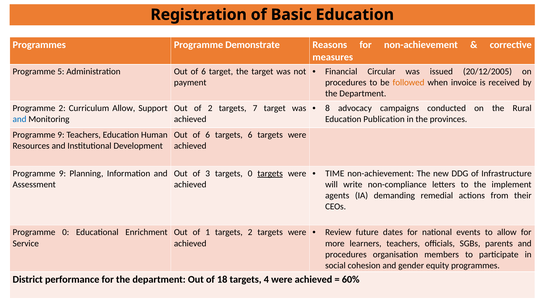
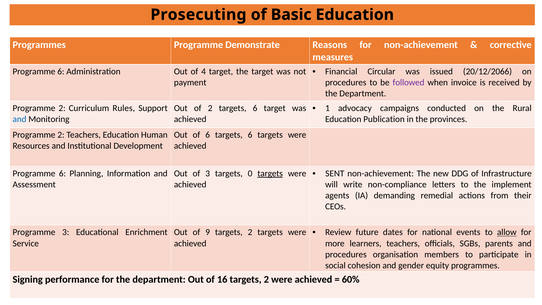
Registration: Registration -> Prosecuting
20/12/2005: 20/12/2005 -> 20/12/2066
5 at (61, 72): 5 -> 6
Administration Out of 6: 6 -> 4
followed colour: orange -> purple
8: 8 -> 1
Curriculum Allow: Allow -> Rules
2 targets 7: 7 -> 6
9 at (61, 135): 9 -> 2
TIME: TIME -> SENT
9 at (62, 173): 9 -> 6
allow at (507, 232) underline: none -> present
Programme 0: 0 -> 3
1: 1 -> 9
District: District -> Signing
18: 18 -> 16
4 at (266, 279): 4 -> 2
